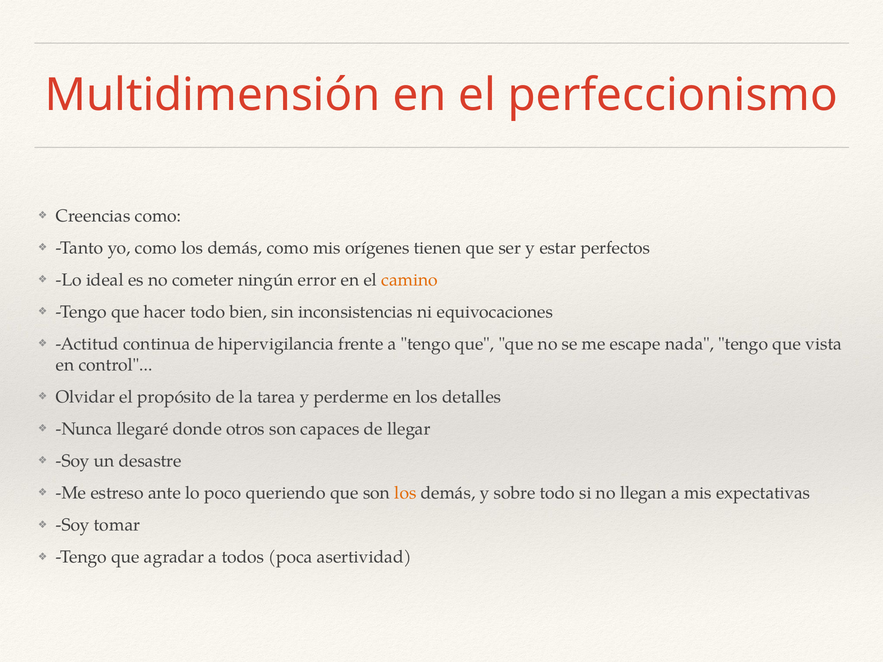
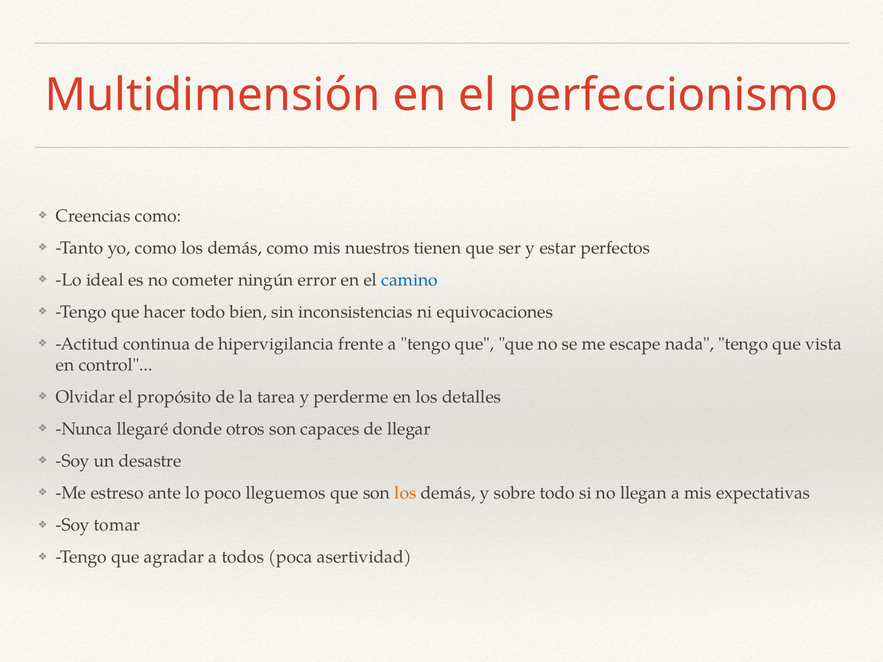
orígenes: orígenes -> nuestros
camino colour: orange -> blue
queriendo: queriendo -> lleguemos
